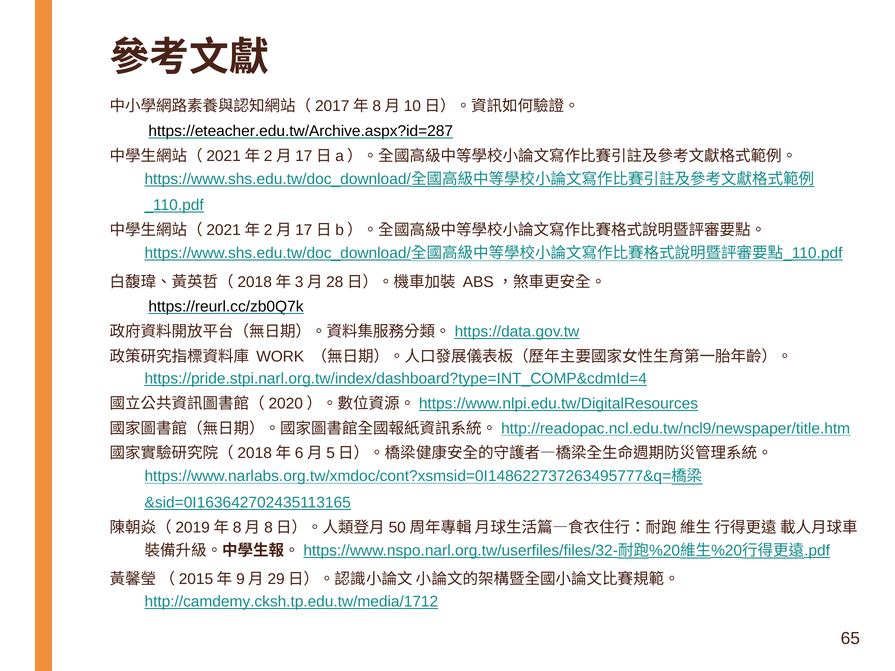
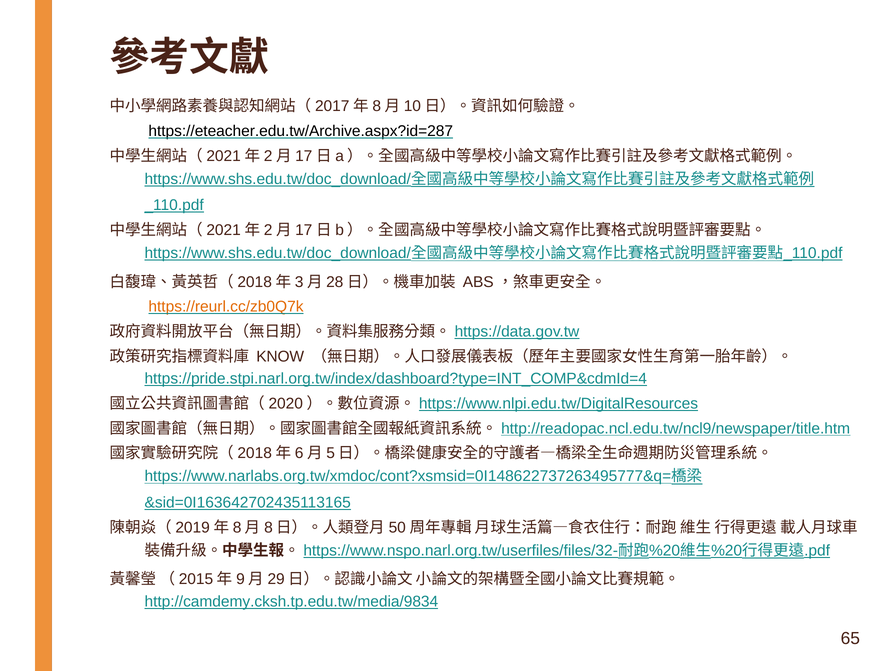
https://reurl.cc/zb0Q7k colour: black -> orange
WORK: WORK -> KNOW
http://camdemy.cksh.tp.edu.tw/media/1712: http://camdemy.cksh.tp.edu.tw/media/1712 -> http://camdemy.cksh.tp.edu.tw/media/9834
